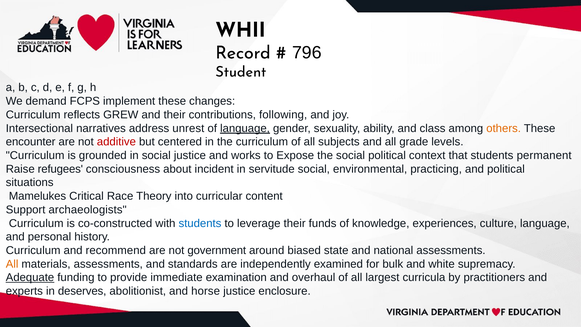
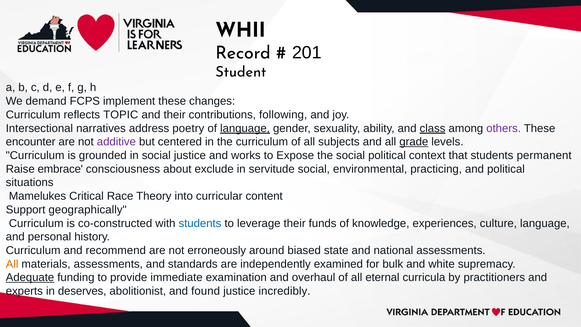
796: 796 -> 201
GREW: GREW -> TOPIC
unrest: unrest -> poetry
class underline: none -> present
others colour: orange -> purple
additive colour: red -> purple
grade underline: none -> present
refugees: refugees -> embrace
incident: incident -> exclude
archaeologists: archaeologists -> geographically
government: government -> erroneously
largest: largest -> eternal
horse: horse -> found
enclosure: enclosure -> incredibly
